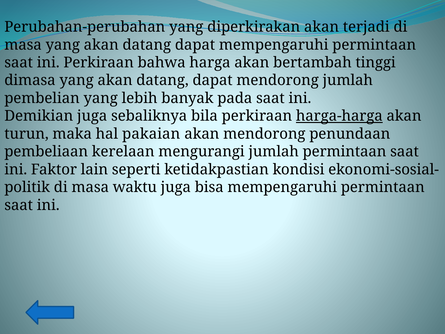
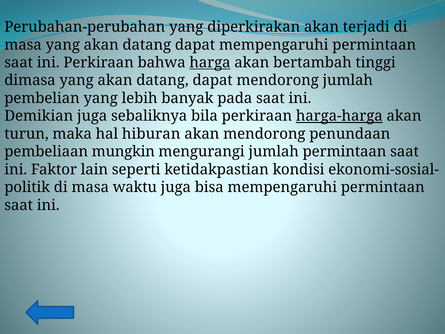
harga underline: none -> present
pakaian: pakaian -> hiburan
kerelaan: kerelaan -> mungkin
